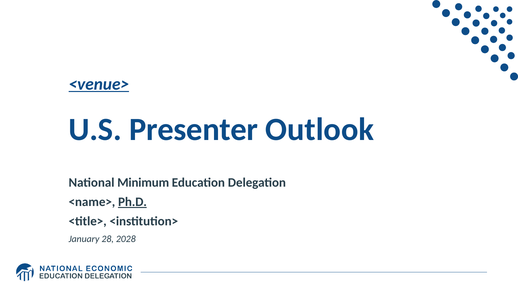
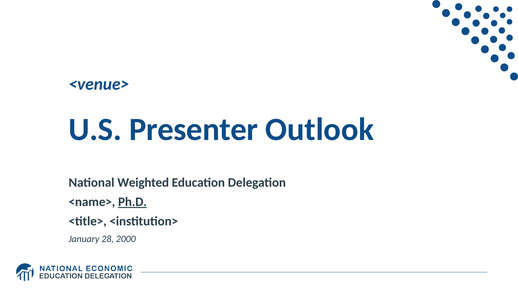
<venue> underline: present -> none
Minimum: Minimum -> Weighted
2028: 2028 -> 2000
